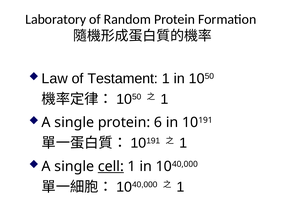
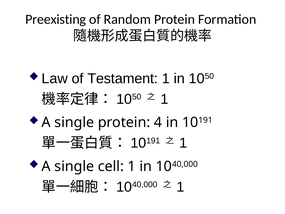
Laboratory: Laboratory -> Preexisting
6: 6 -> 4
cell underline: present -> none
